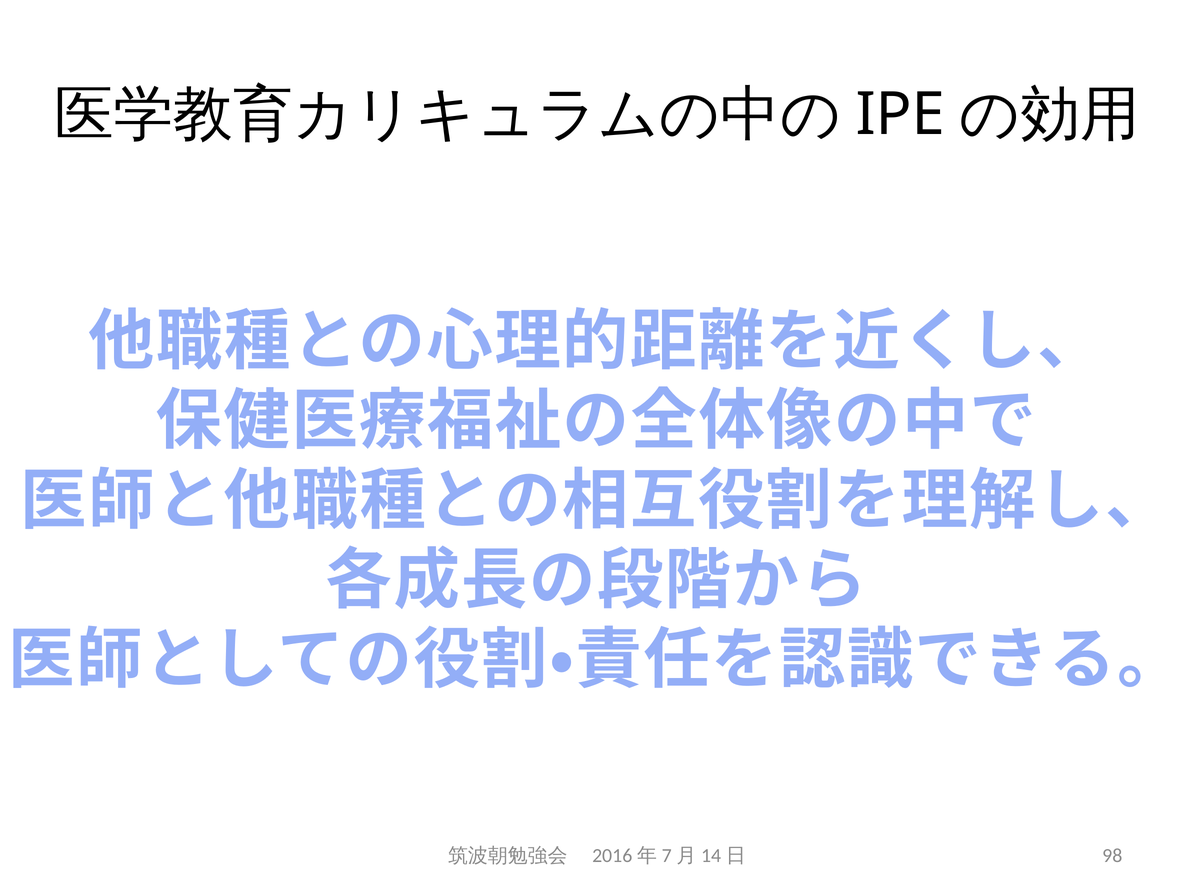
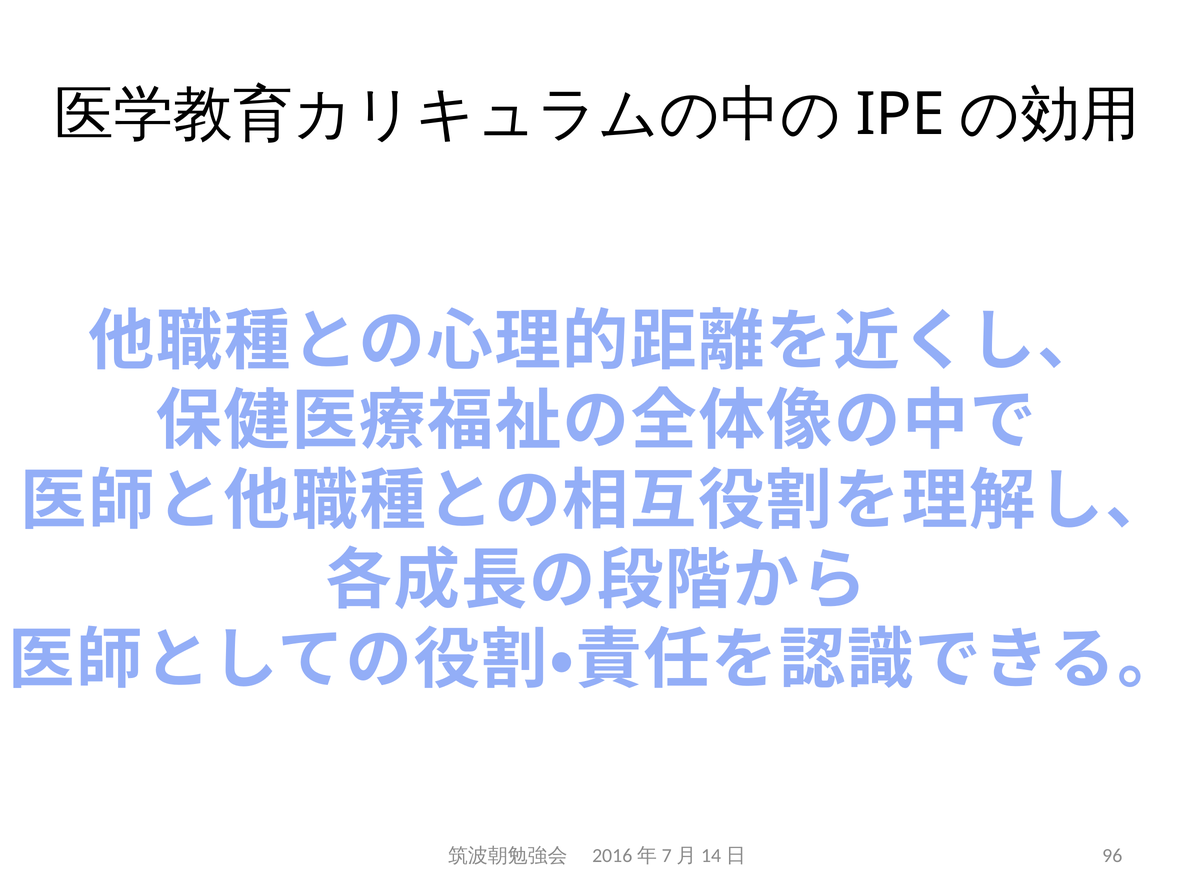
98: 98 -> 96
